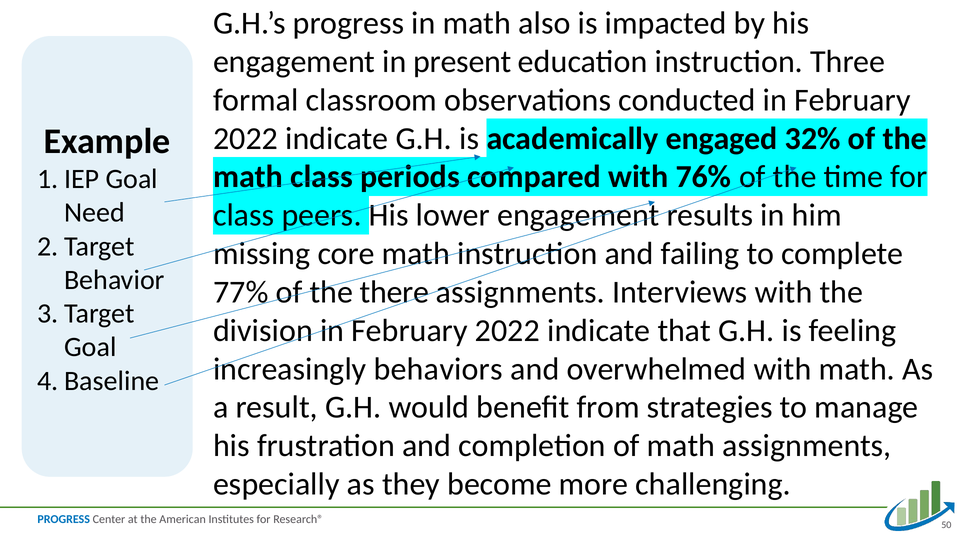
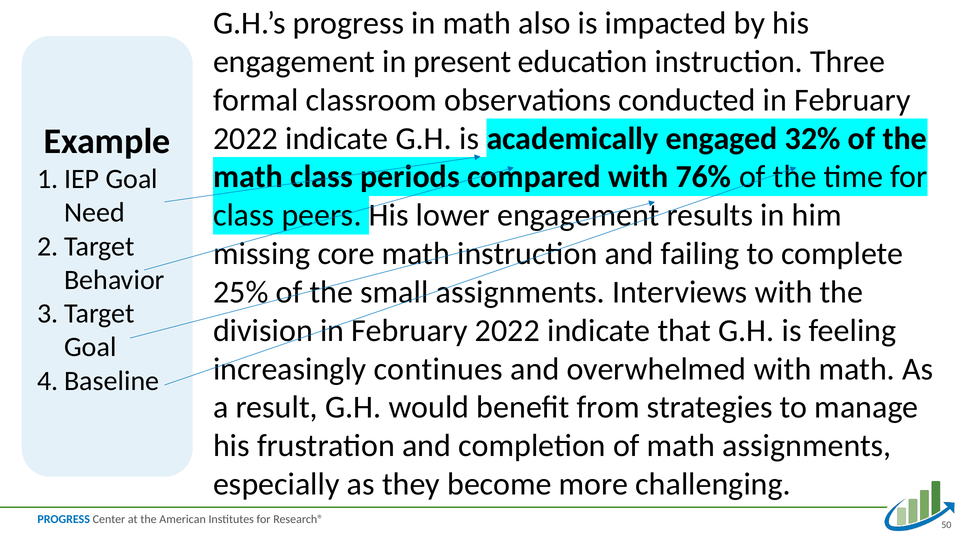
77%: 77% -> 25%
there: there -> small
behaviors: behaviors -> continues
